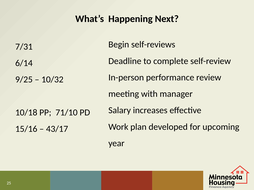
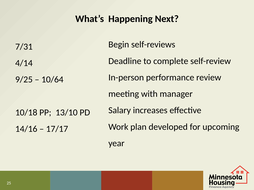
6/14: 6/14 -> 4/14
10/32: 10/32 -> 10/64
71/10: 71/10 -> 13/10
15/16: 15/16 -> 14/16
43/17: 43/17 -> 17/17
